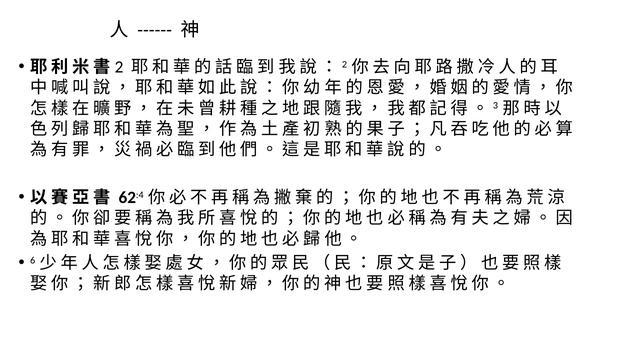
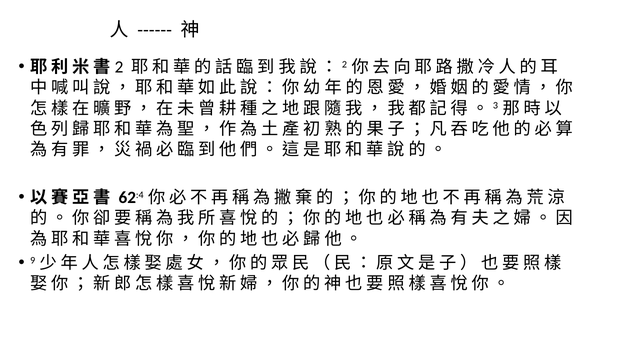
6: 6 -> 9
